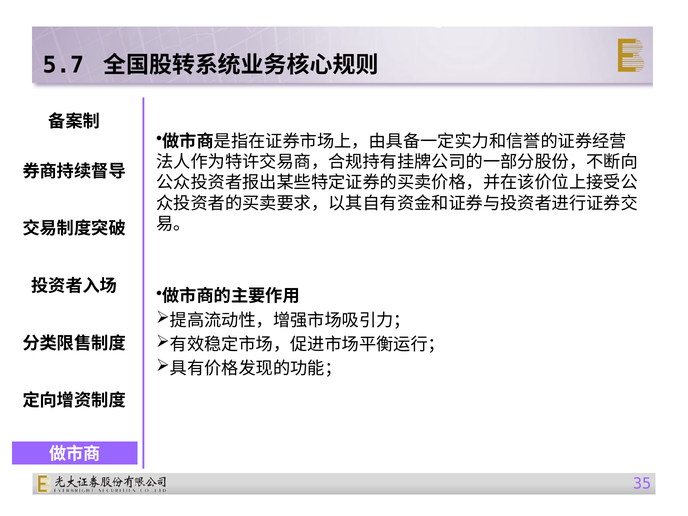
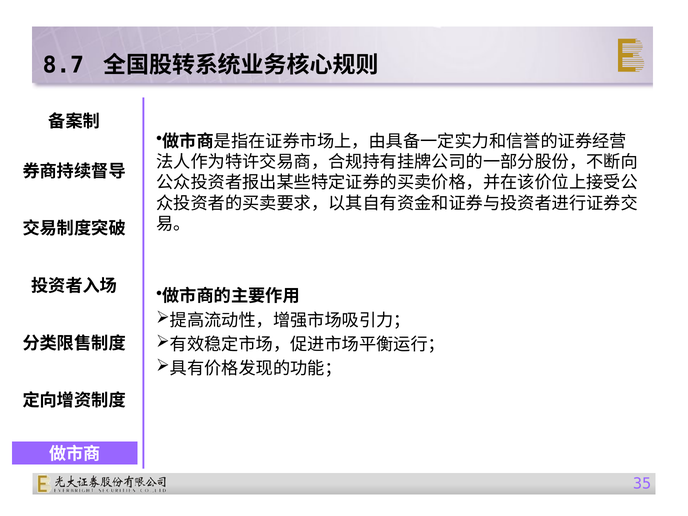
5.7: 5.7 -> 8.7
